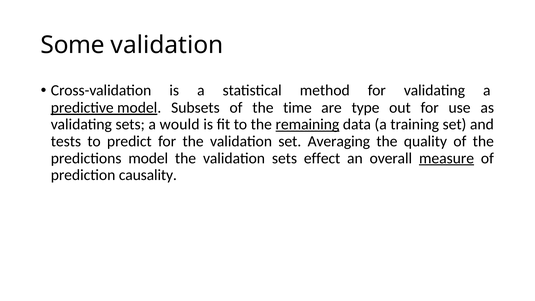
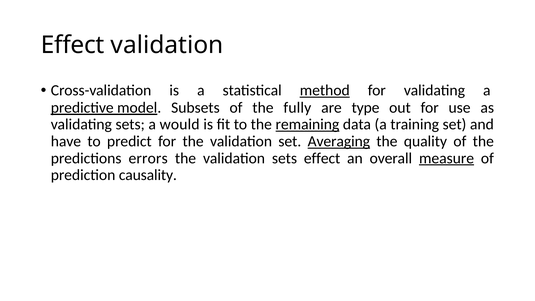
Some at (73, 45): Some -> Effect
method underline: none -> present
time: time -> fully
tests: tests -> have
Averaging underline: none -> present
predictions model: model -> errors
